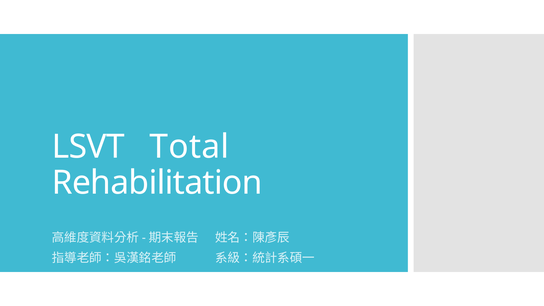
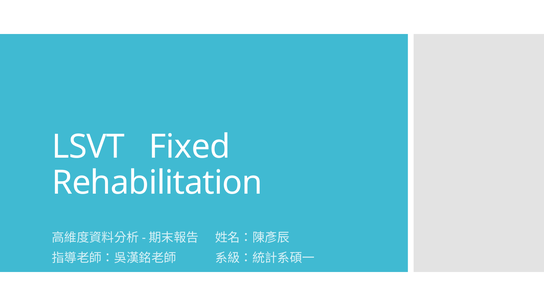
Total: Total -> Fixed
